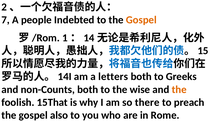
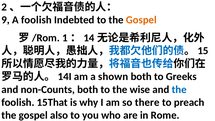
7: 7 -> 9
A people: people -> foolish
letters: letters -> shown
the at (179, 89) colour: orange -> blue
